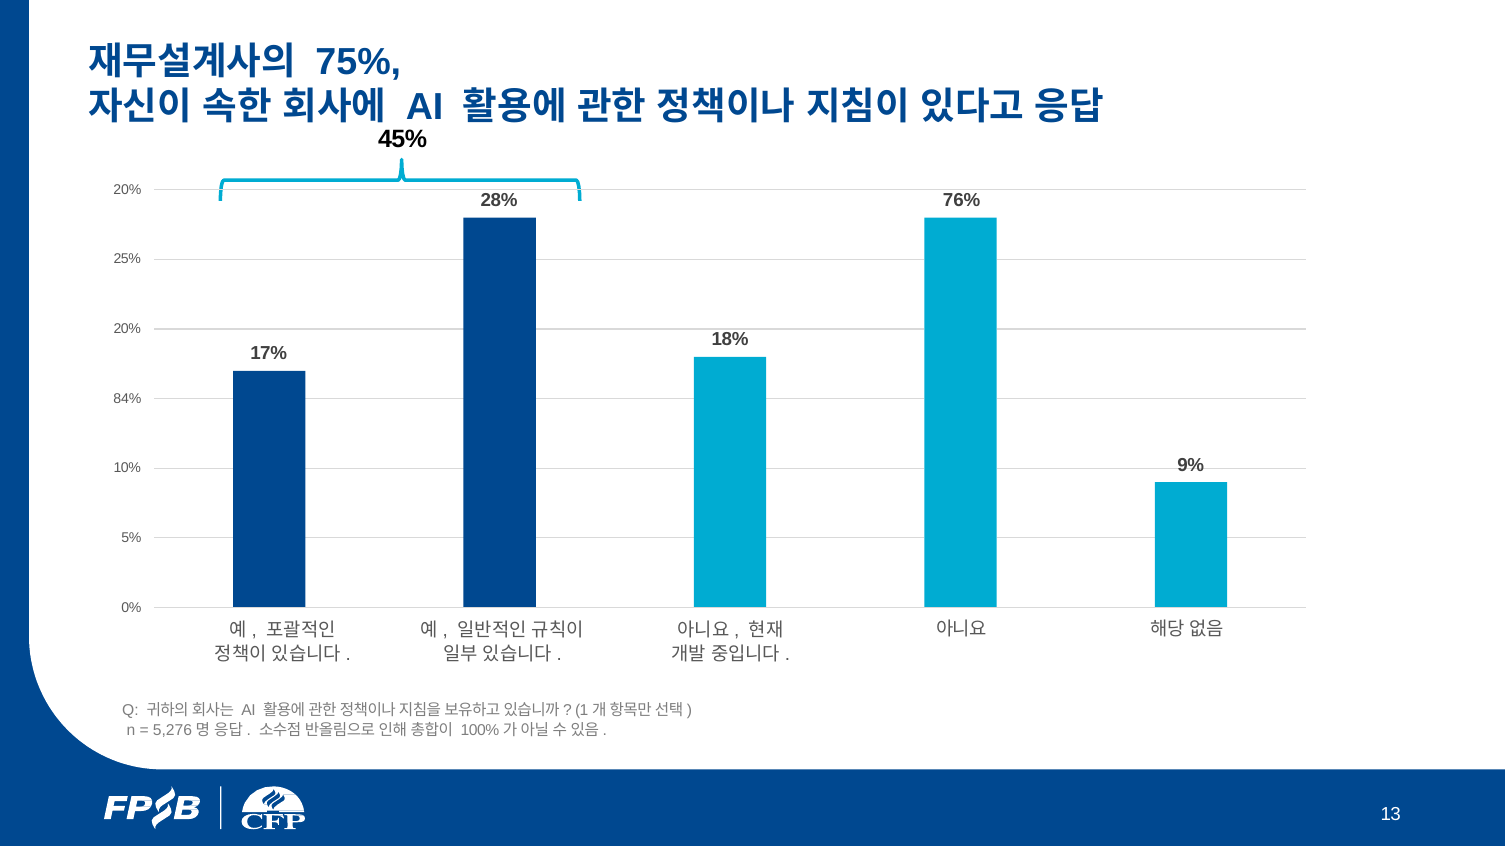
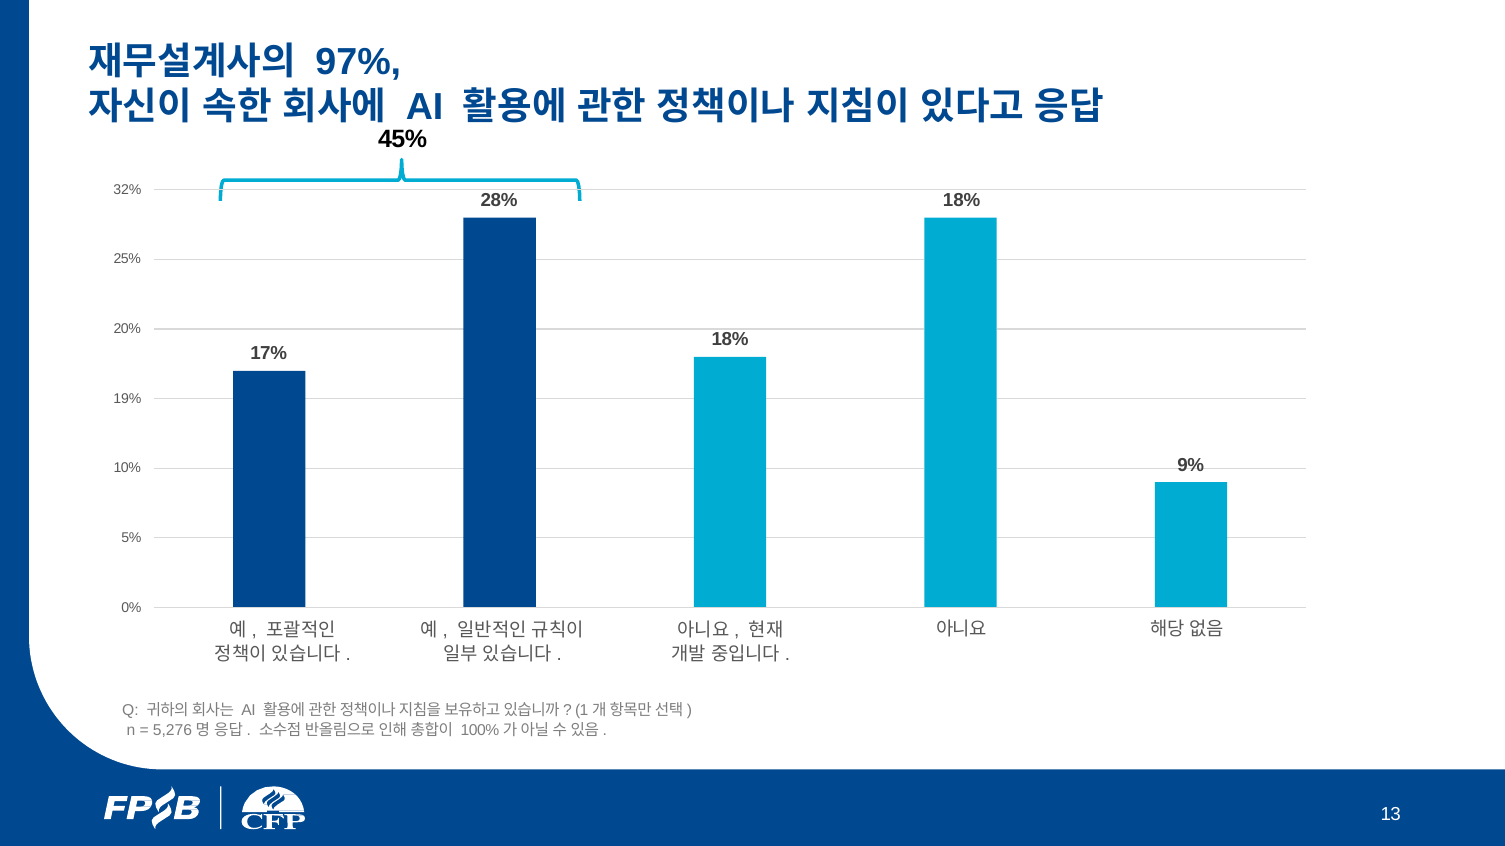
75%: 75% -> 97%
20% at (127, 190): 20% -> 32%
28% 76%: 76% -> 18%
84%: 84% -> 19%
